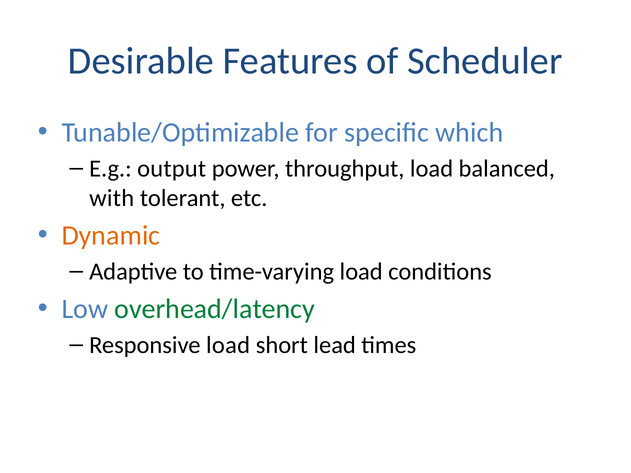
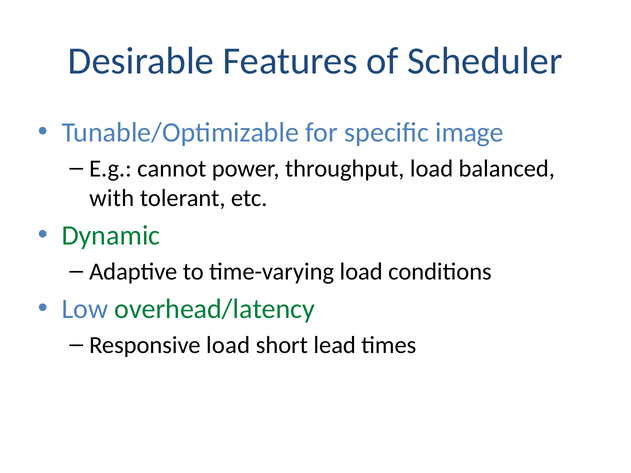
which: which -> image
output: output -> cannot
Dynamic colour: orange -> green
